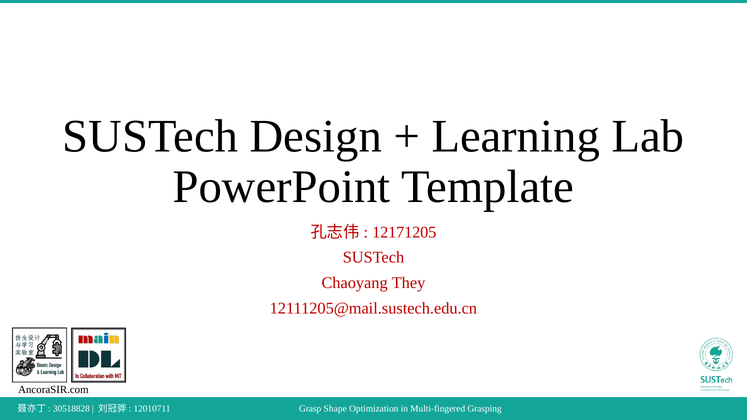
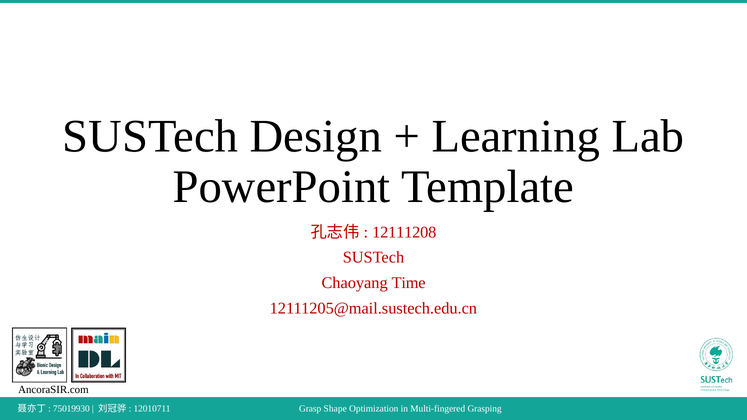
12171205: 12171205 -> 12111208
They: They -> Time
30518828: 30518828 -> 75019930
